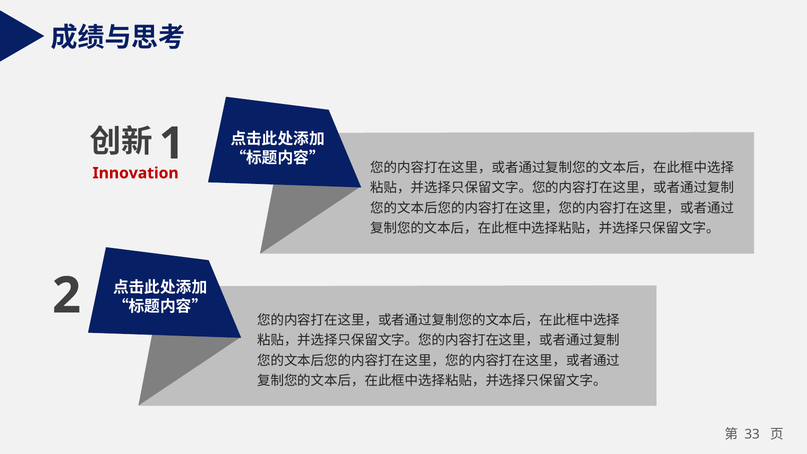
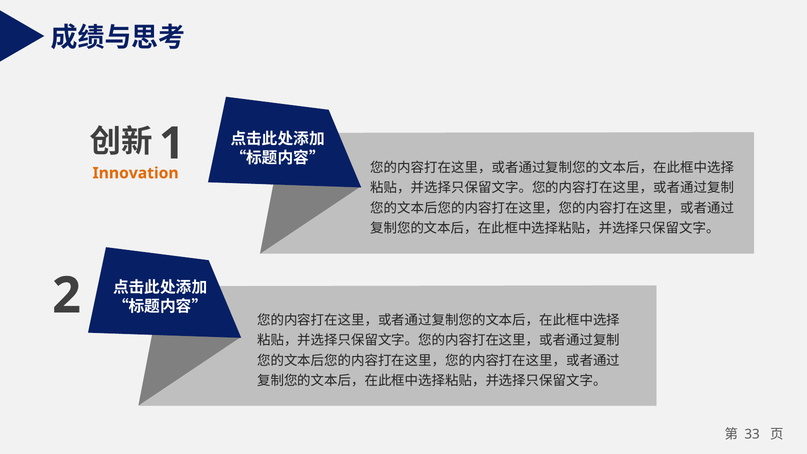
Innovation colour: red -> orange
